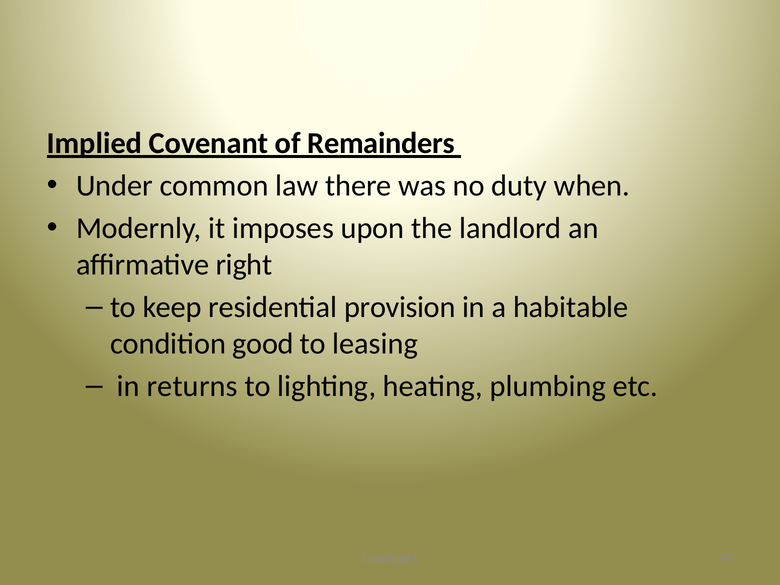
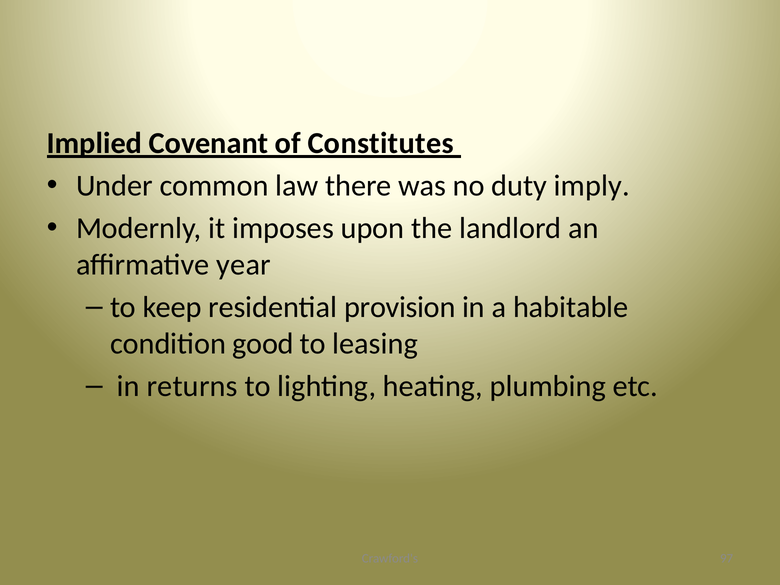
Remainders: Remainders -> Constitutes
when: when -> imply
right: right -> year
